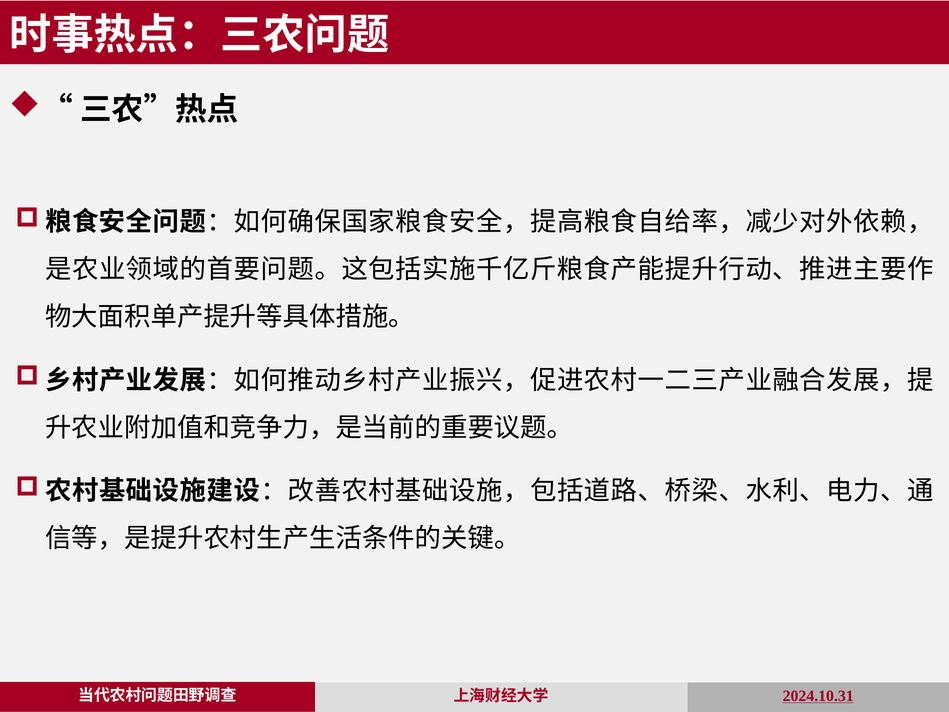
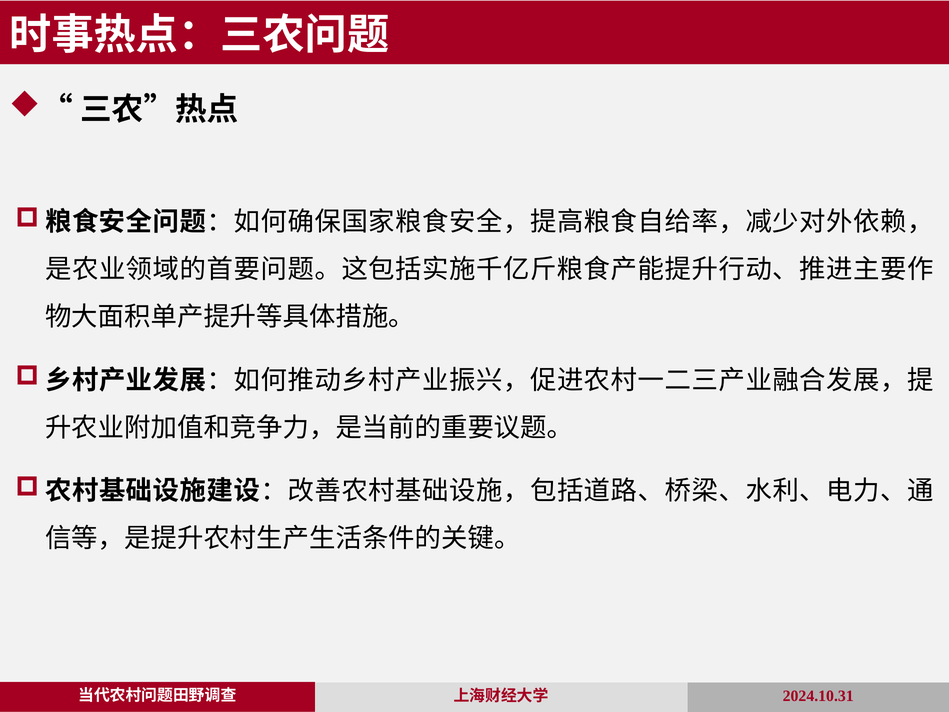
2024.10.31 underline: present -> none
